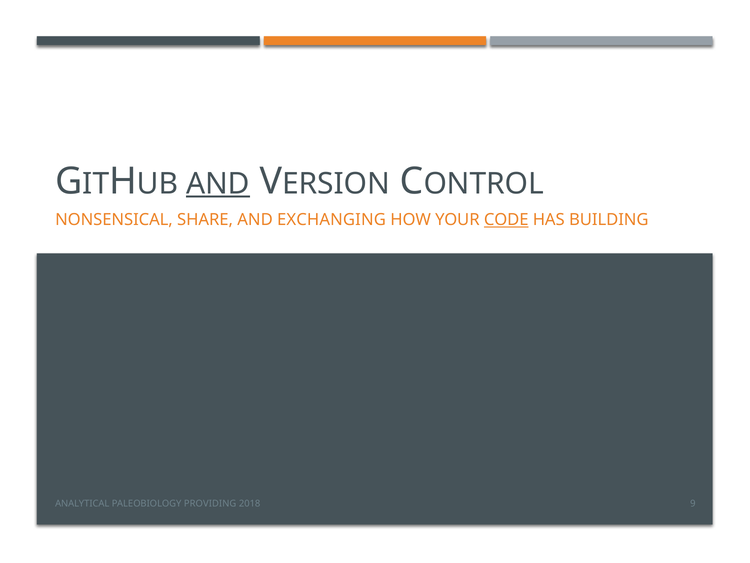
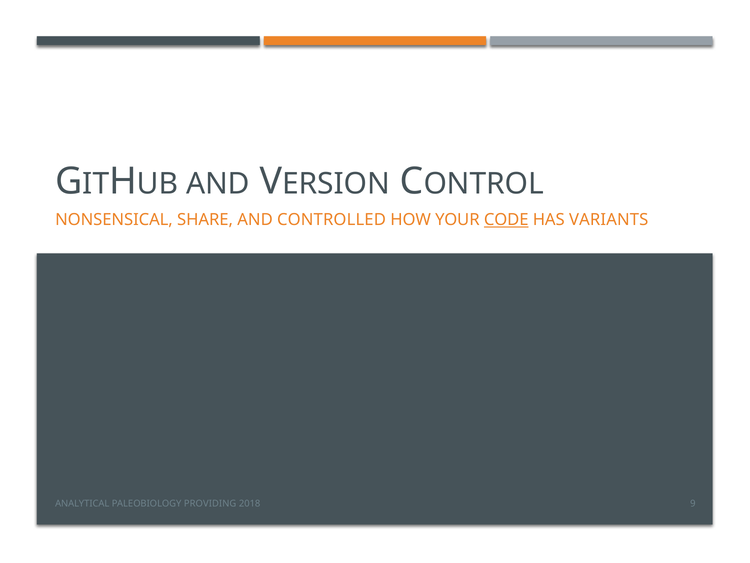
AND at (218, 184) underline: present -> none
EXCHANGING: EXCHANGING -> CONTROLLED
BUILDING: BUILDING -> VARIANTS
